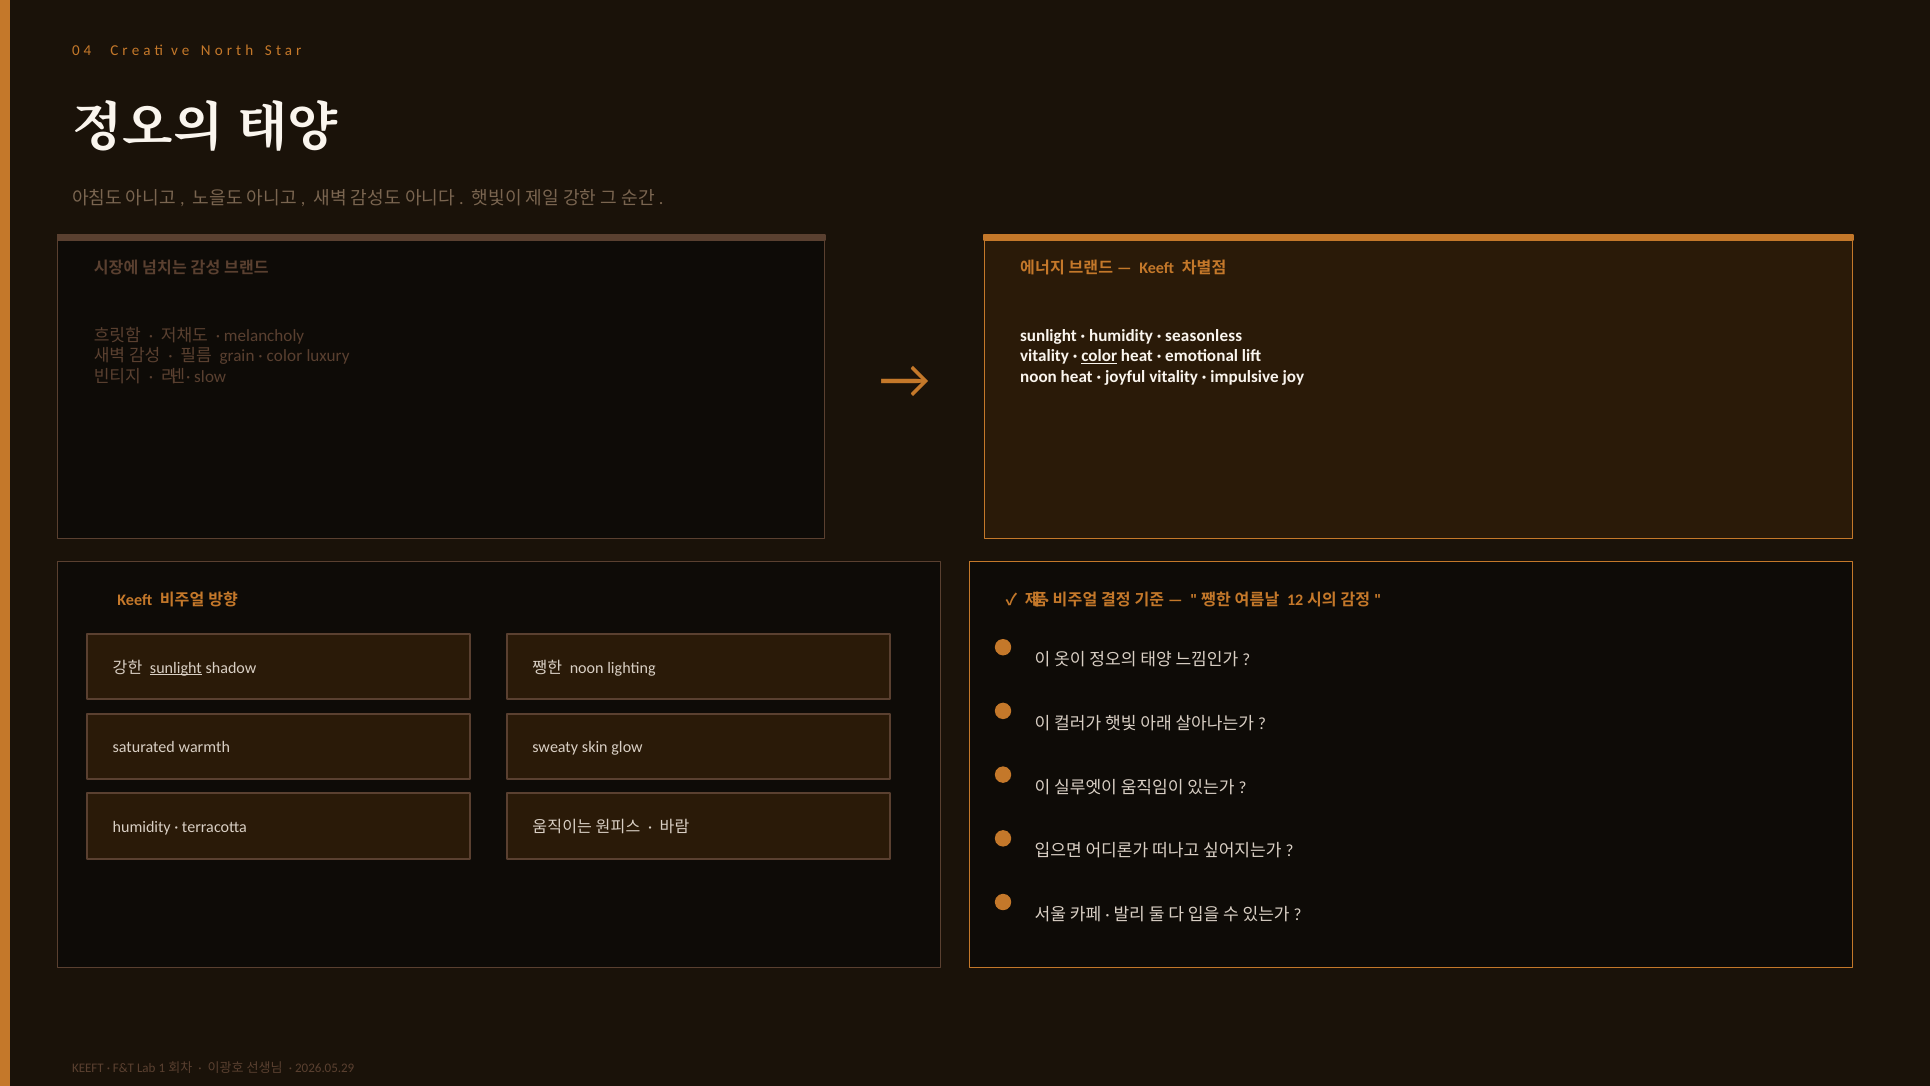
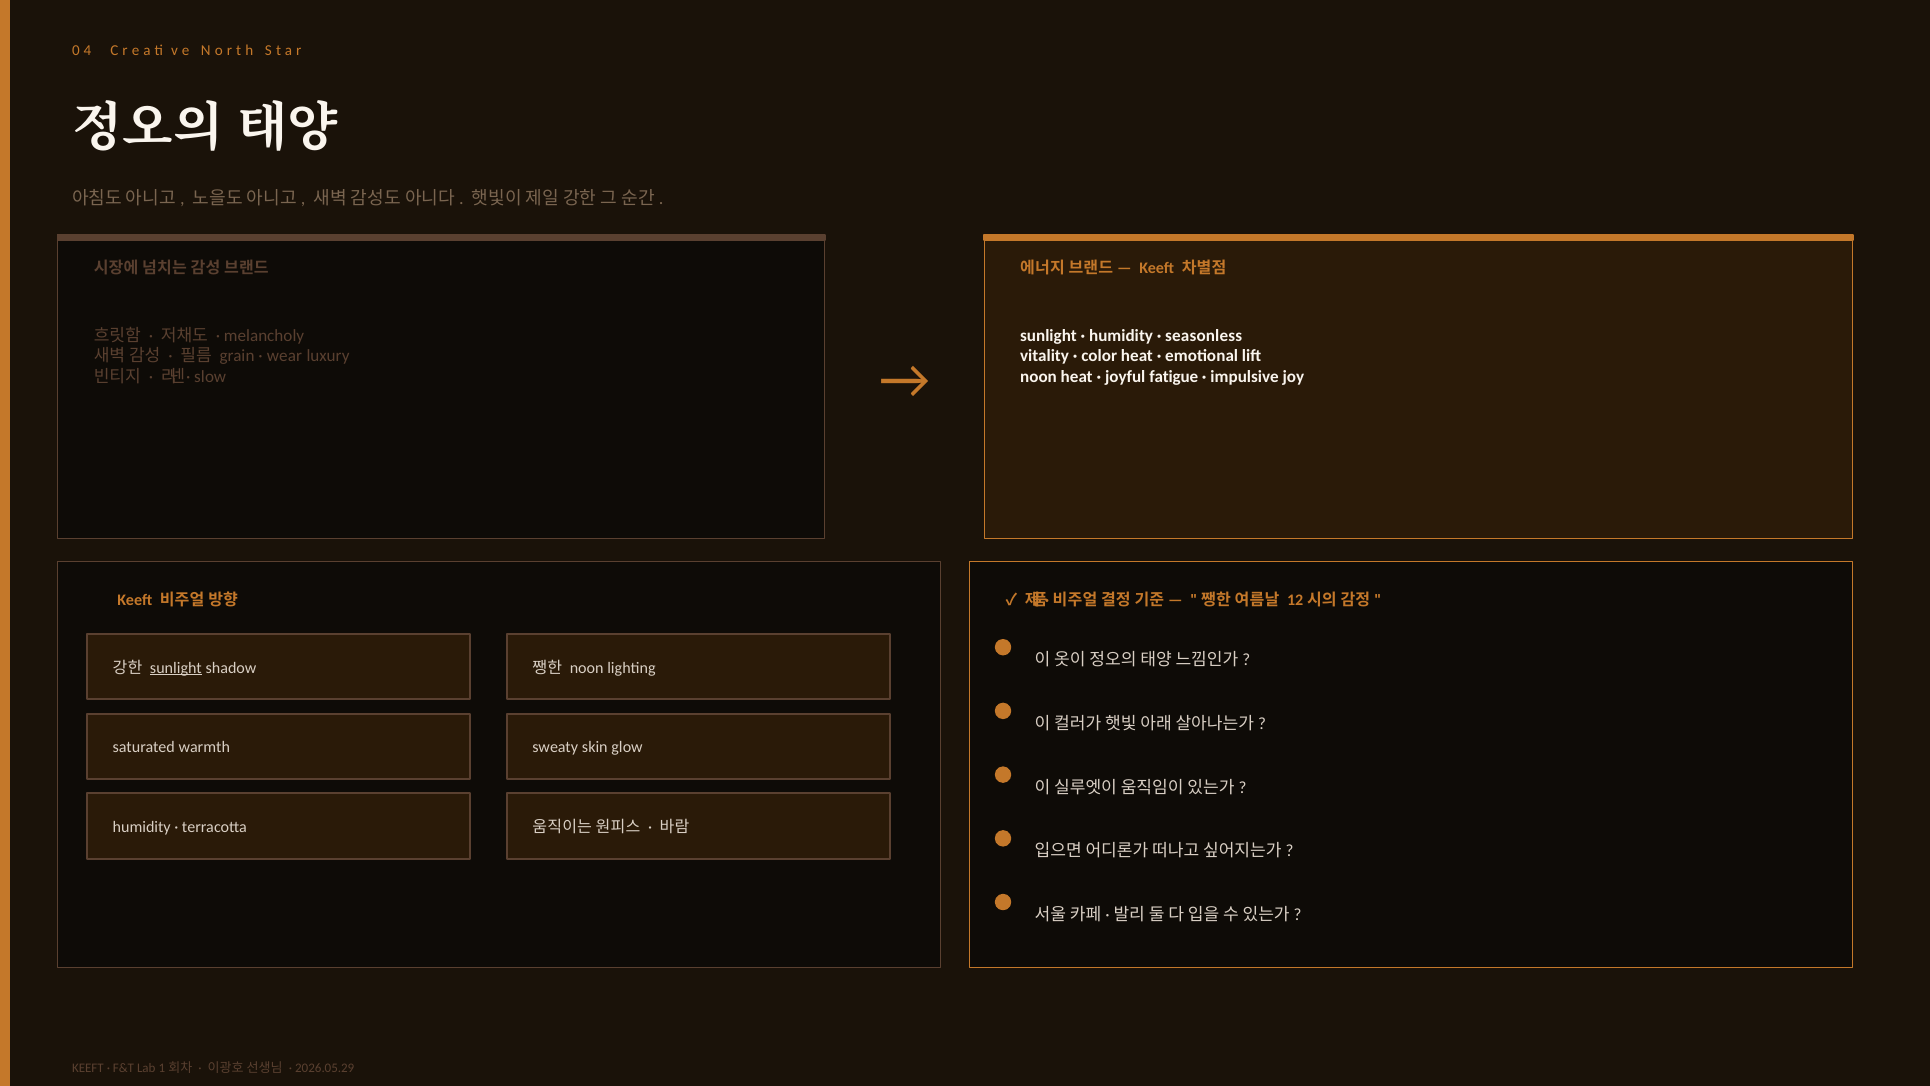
color at (1099, 356) underline: present -> none
color at (284, 356): color -> wear
joyful vitality: vitality -> fatigue
